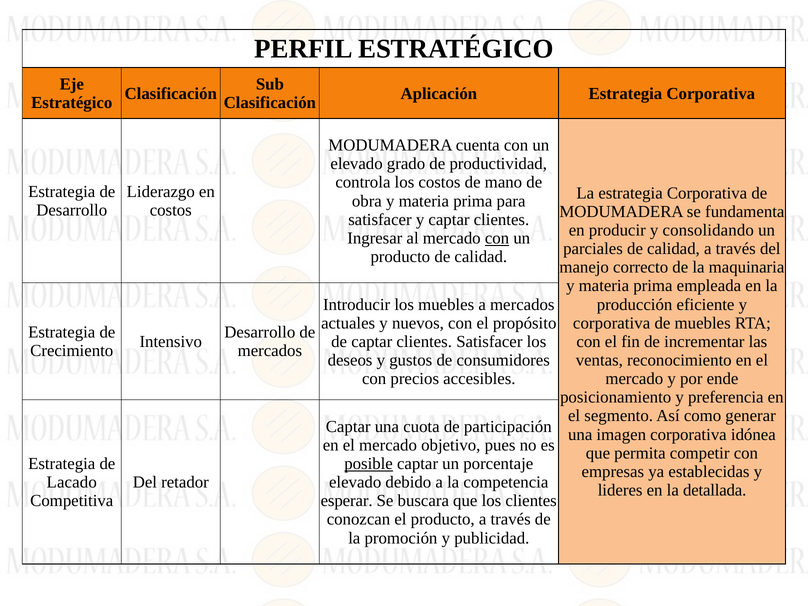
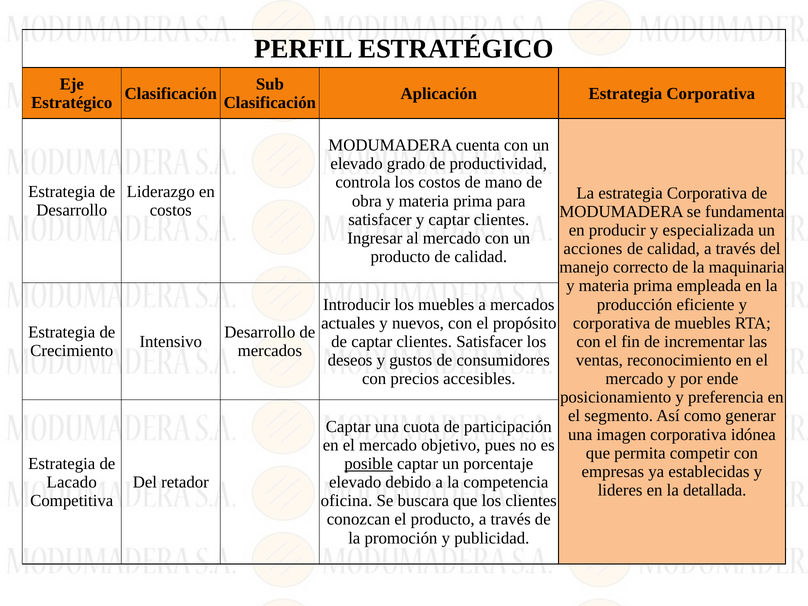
consolidando: consolidando -> especializada
con at (497, 238) underline: present -> none
parciales: parciales -> acciones
esperar: esperar -> oficina
